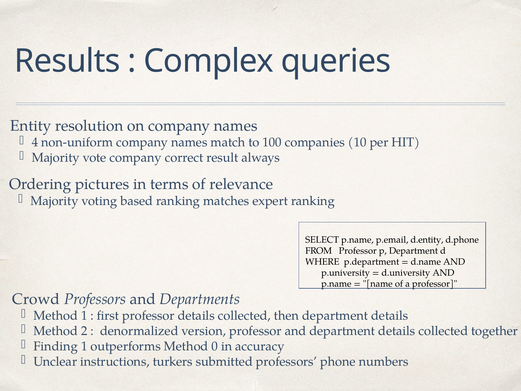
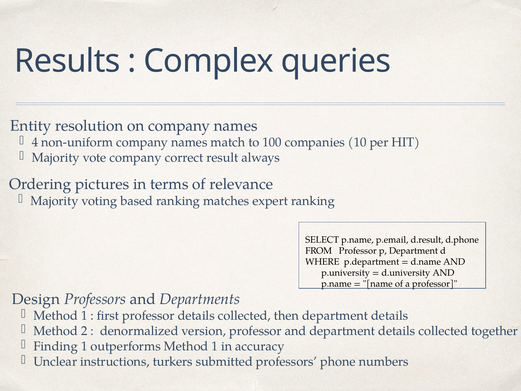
d.entity: d.entity -> d.result
Crowd: Crowd -> Design
outperforms Method 0: 0 -> 1
